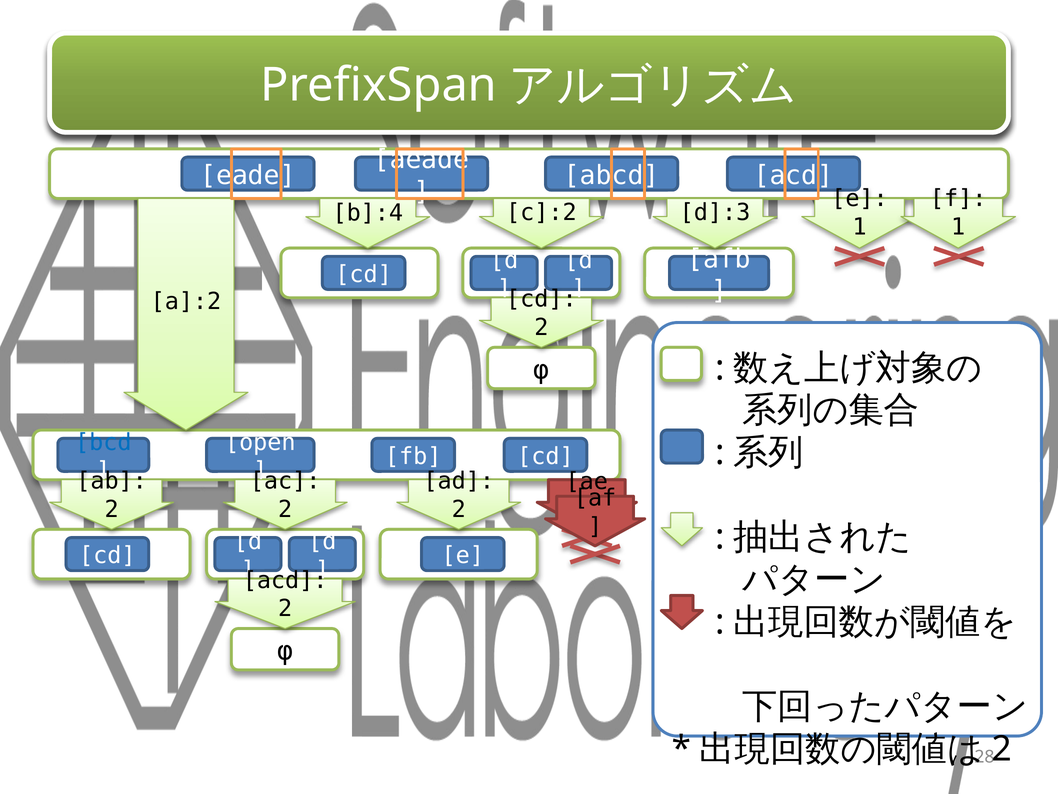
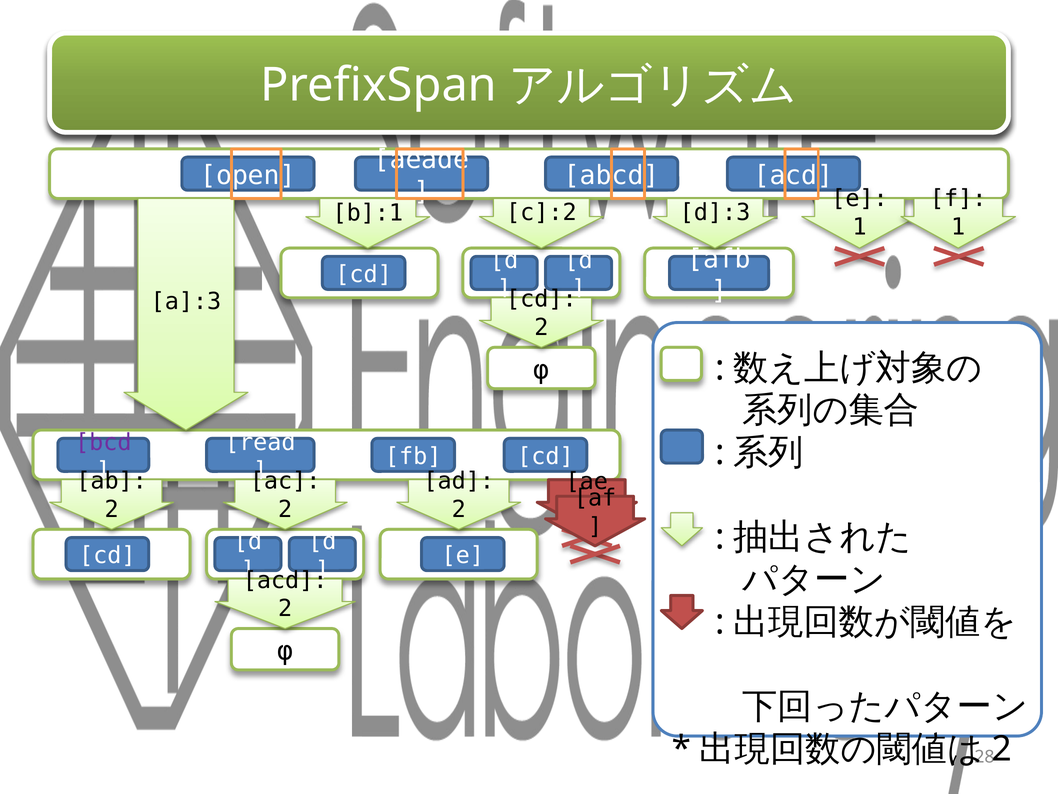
eade: eade -> open
b]:4: b]:4 -> b]:1
a]:2: a]:2 -> a]:3
bcd colour: blue -> purple
open: open -> read
